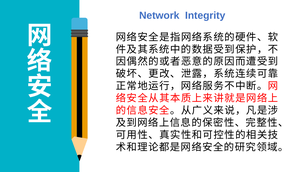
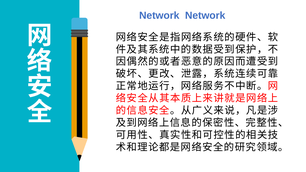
Network Integrity: Integrity -> Network
